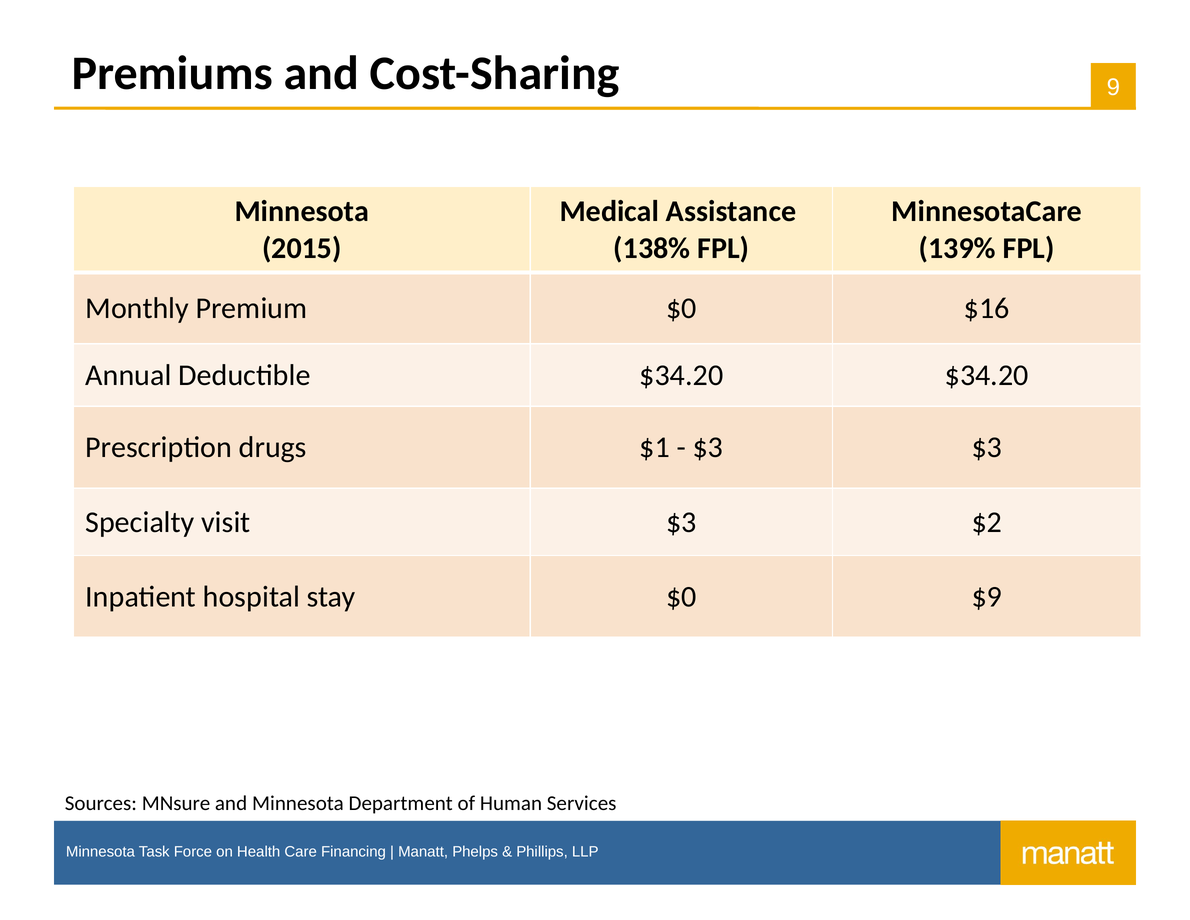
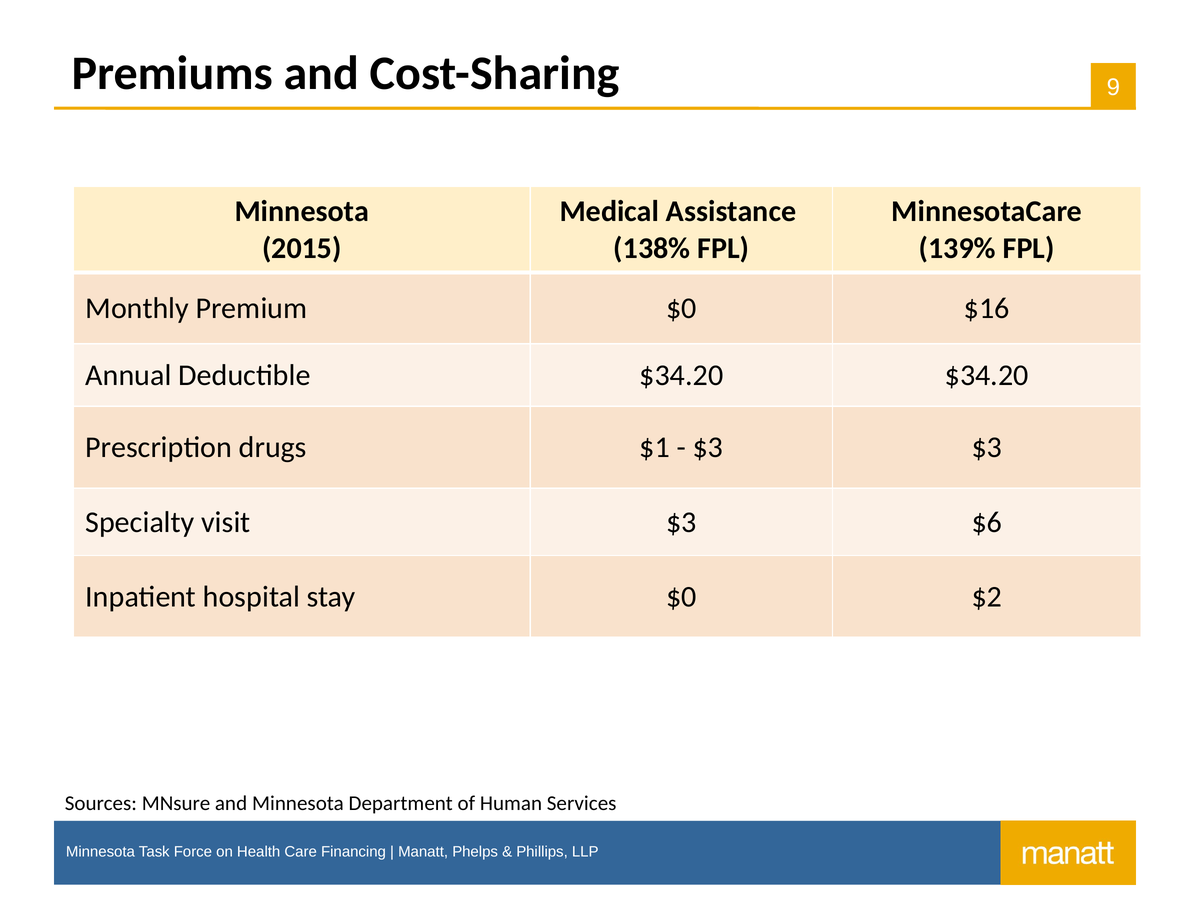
$2: $2 -> $6
$9: $9 -> $2
